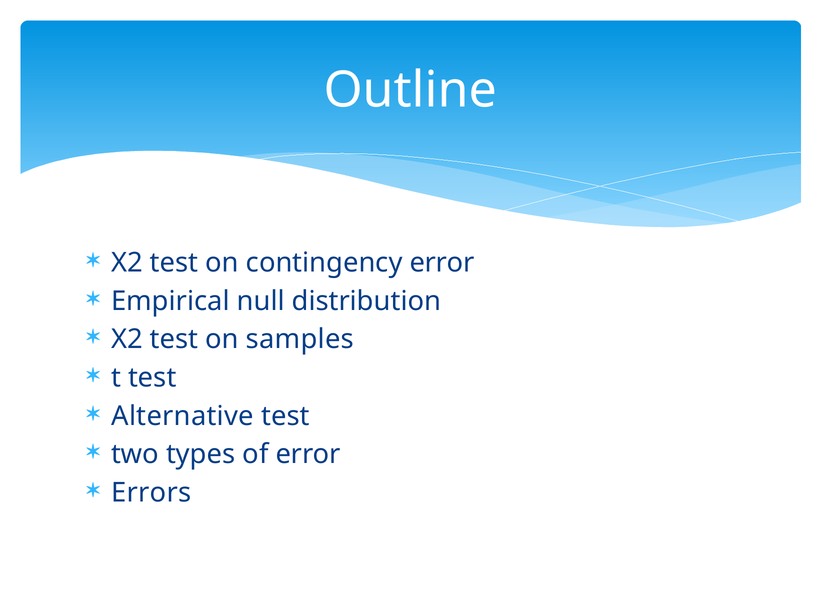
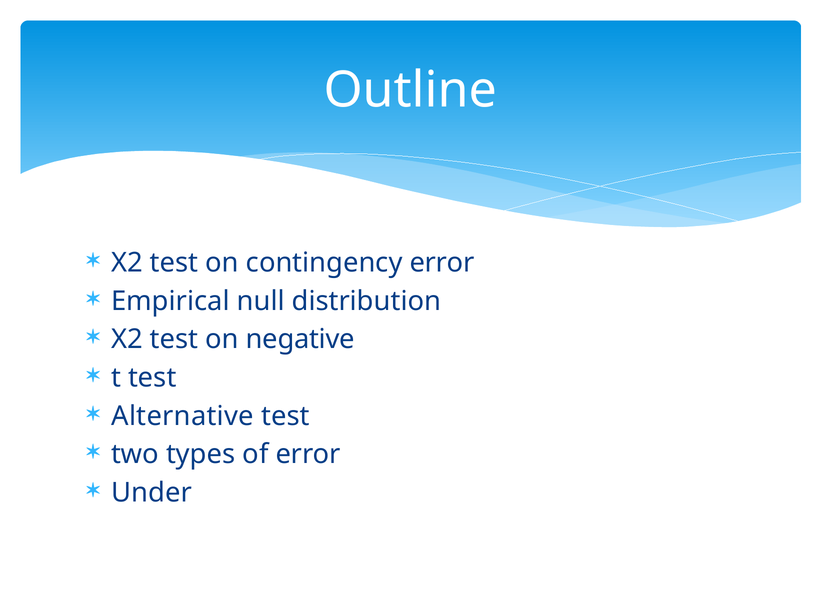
samples: samples -> negative
Errors: Errors -> Under
